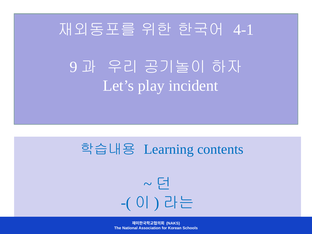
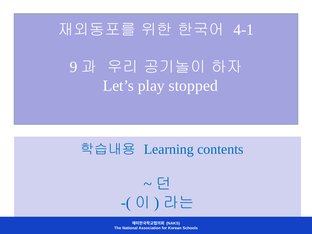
incident: incident -> stopped
